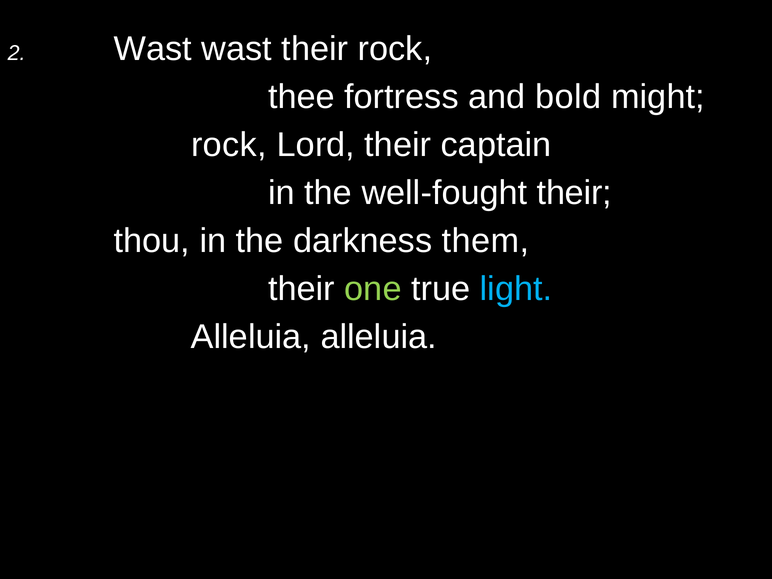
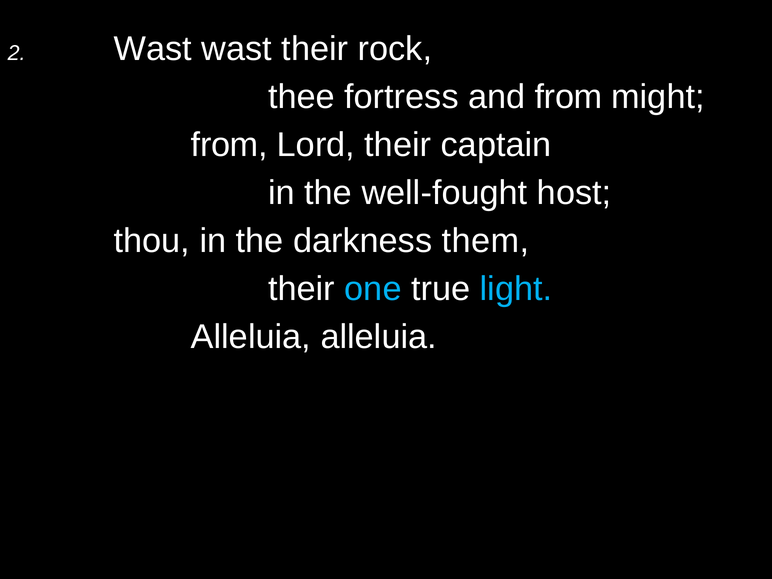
and bold: bold -> from
rock at (229, 145): rock -> from
well-fought their: their -> host
one colour: light green -> light blue
